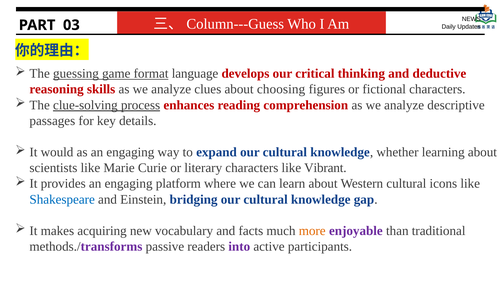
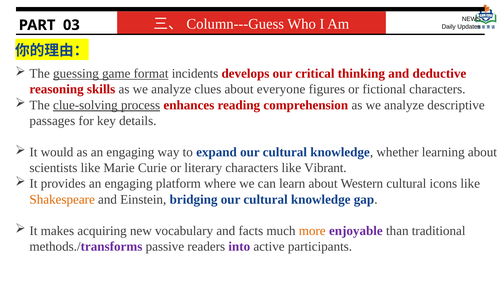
language: language -> incidents
choosing: choosing -> everyone
Shakespeare colour: blue -> orange
